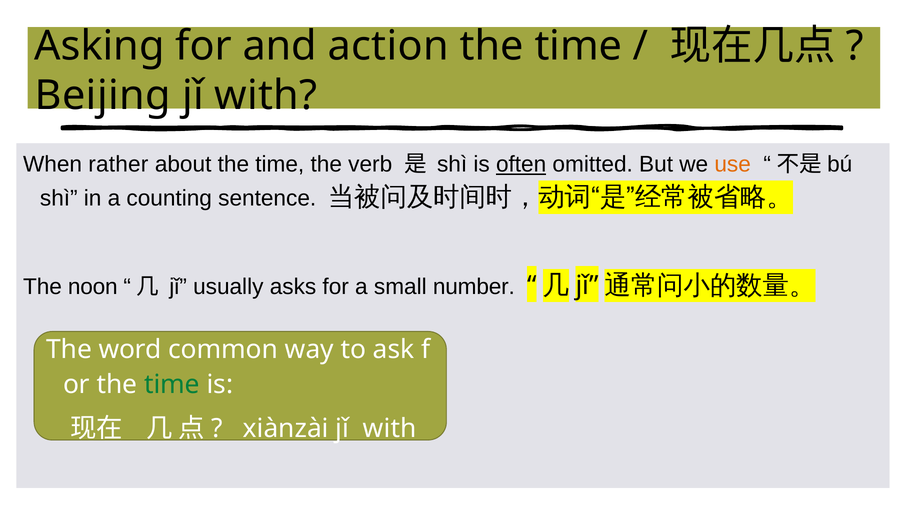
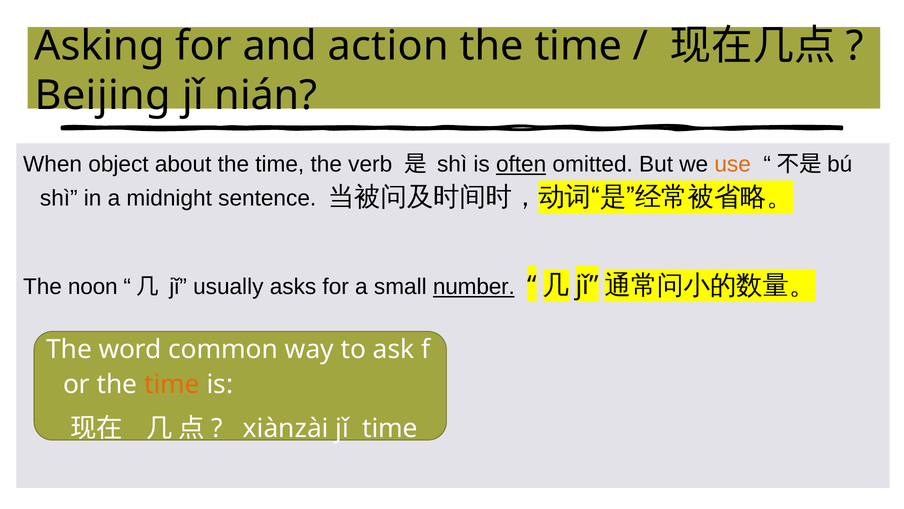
with at (266, 96): with -> nián
rather: rather -> object
counting: counting -> midnight
number underline: none -> present
time at (172, 384) colour: green -> orange
xiànzài jǐ with: with -> time
